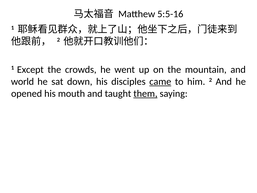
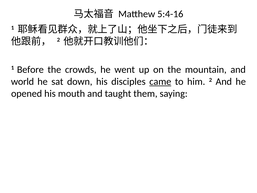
5:5-16: 5:5-16 -> 5:4-16
Except: Except -> Before
them underline: present -> none
